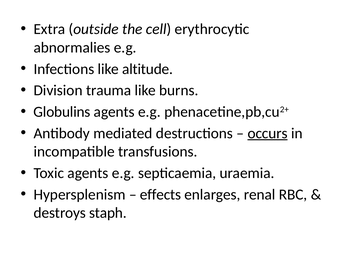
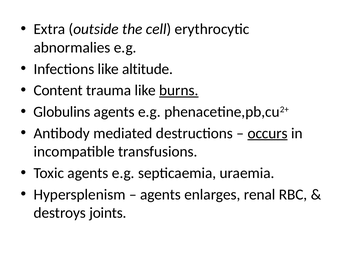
Division: Division -> Content
burns underline: none -> present
effects at (161, 194): effects -> agents
staph: staph -> joints
